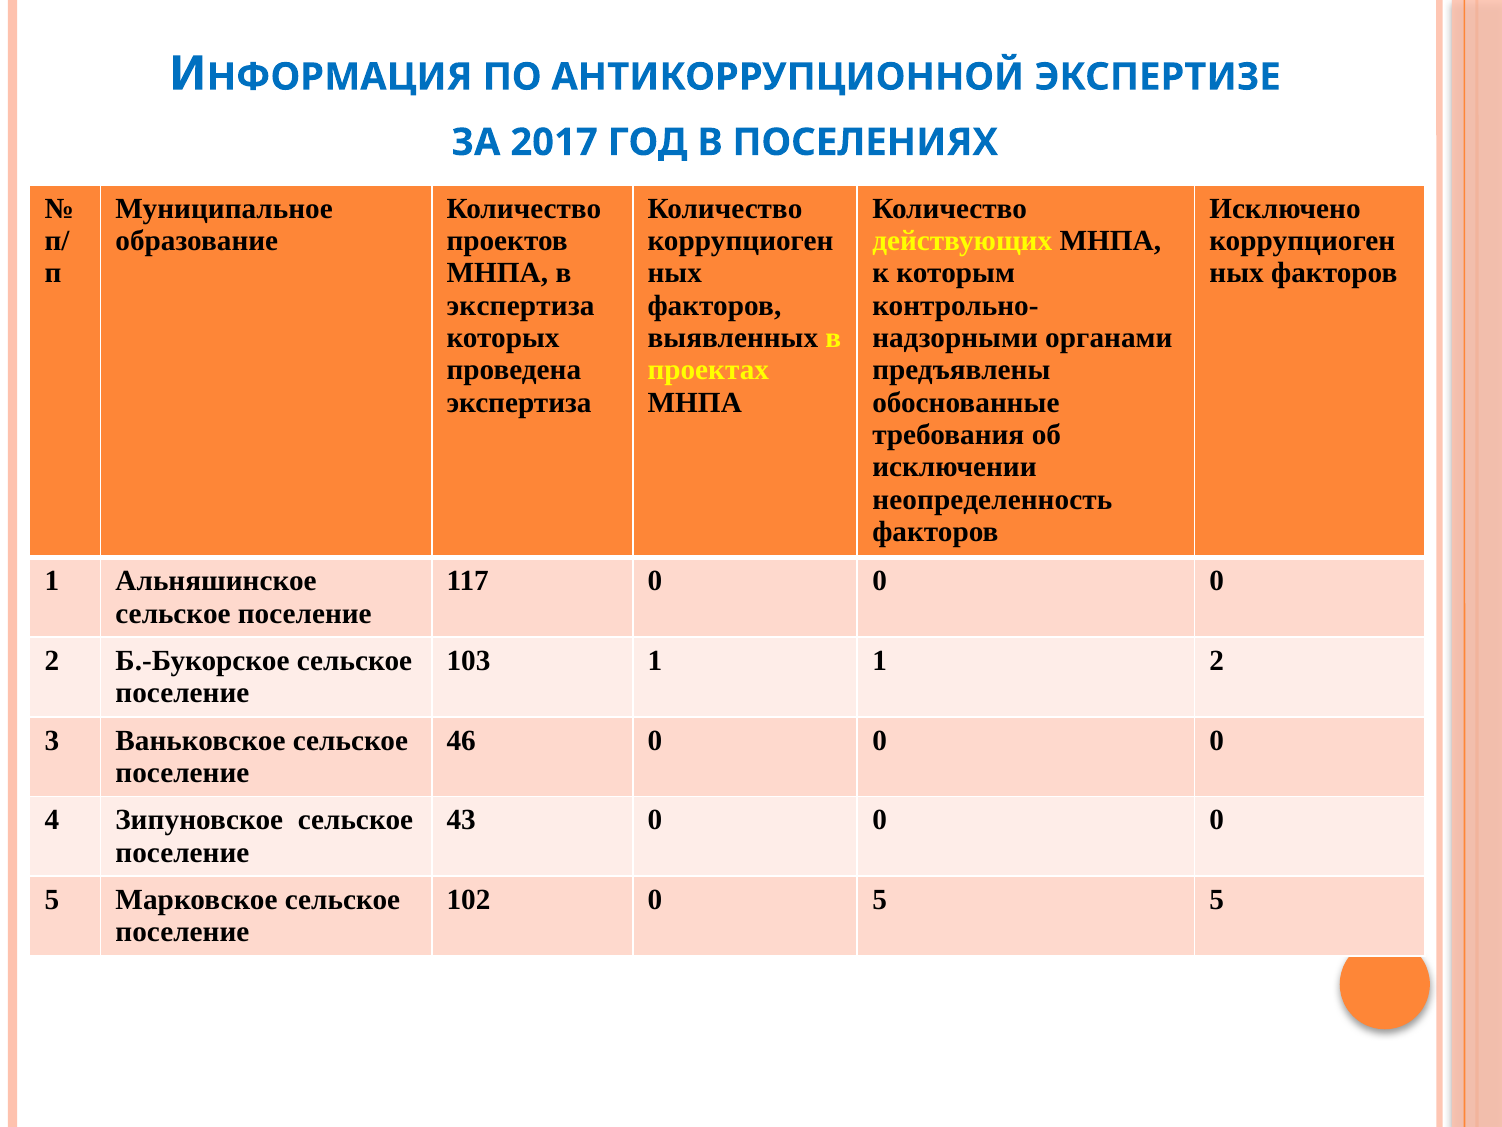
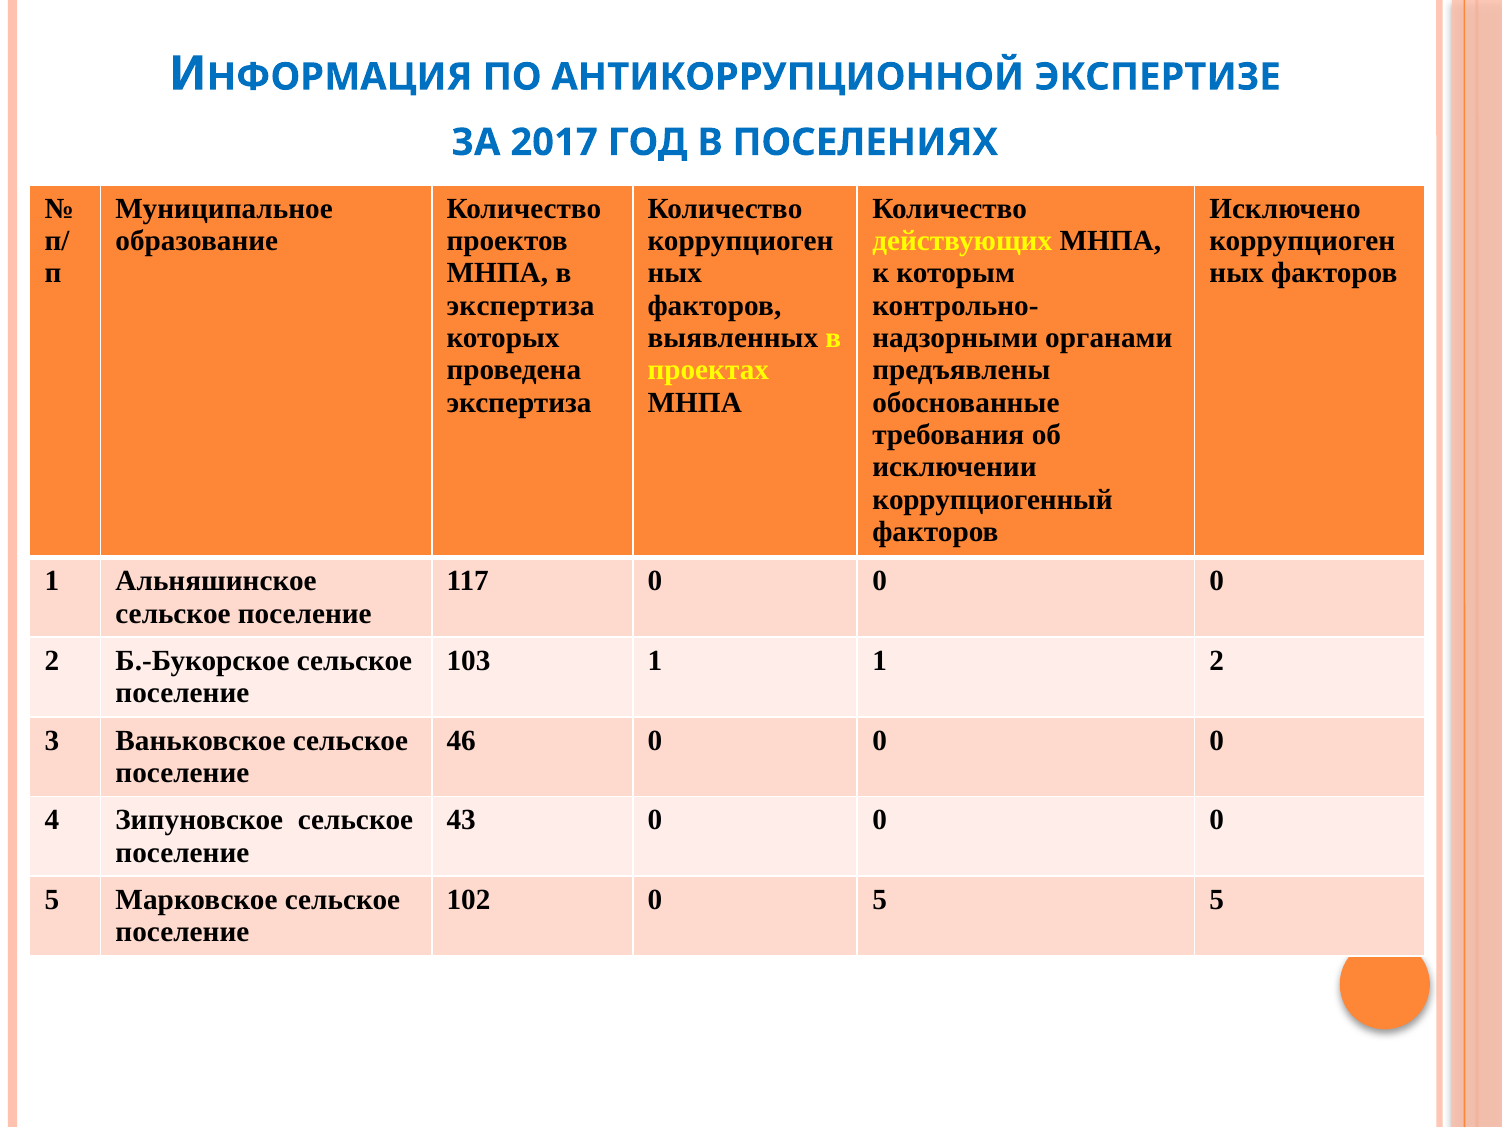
неопределенность: неопределенность -> коррупциогенный
